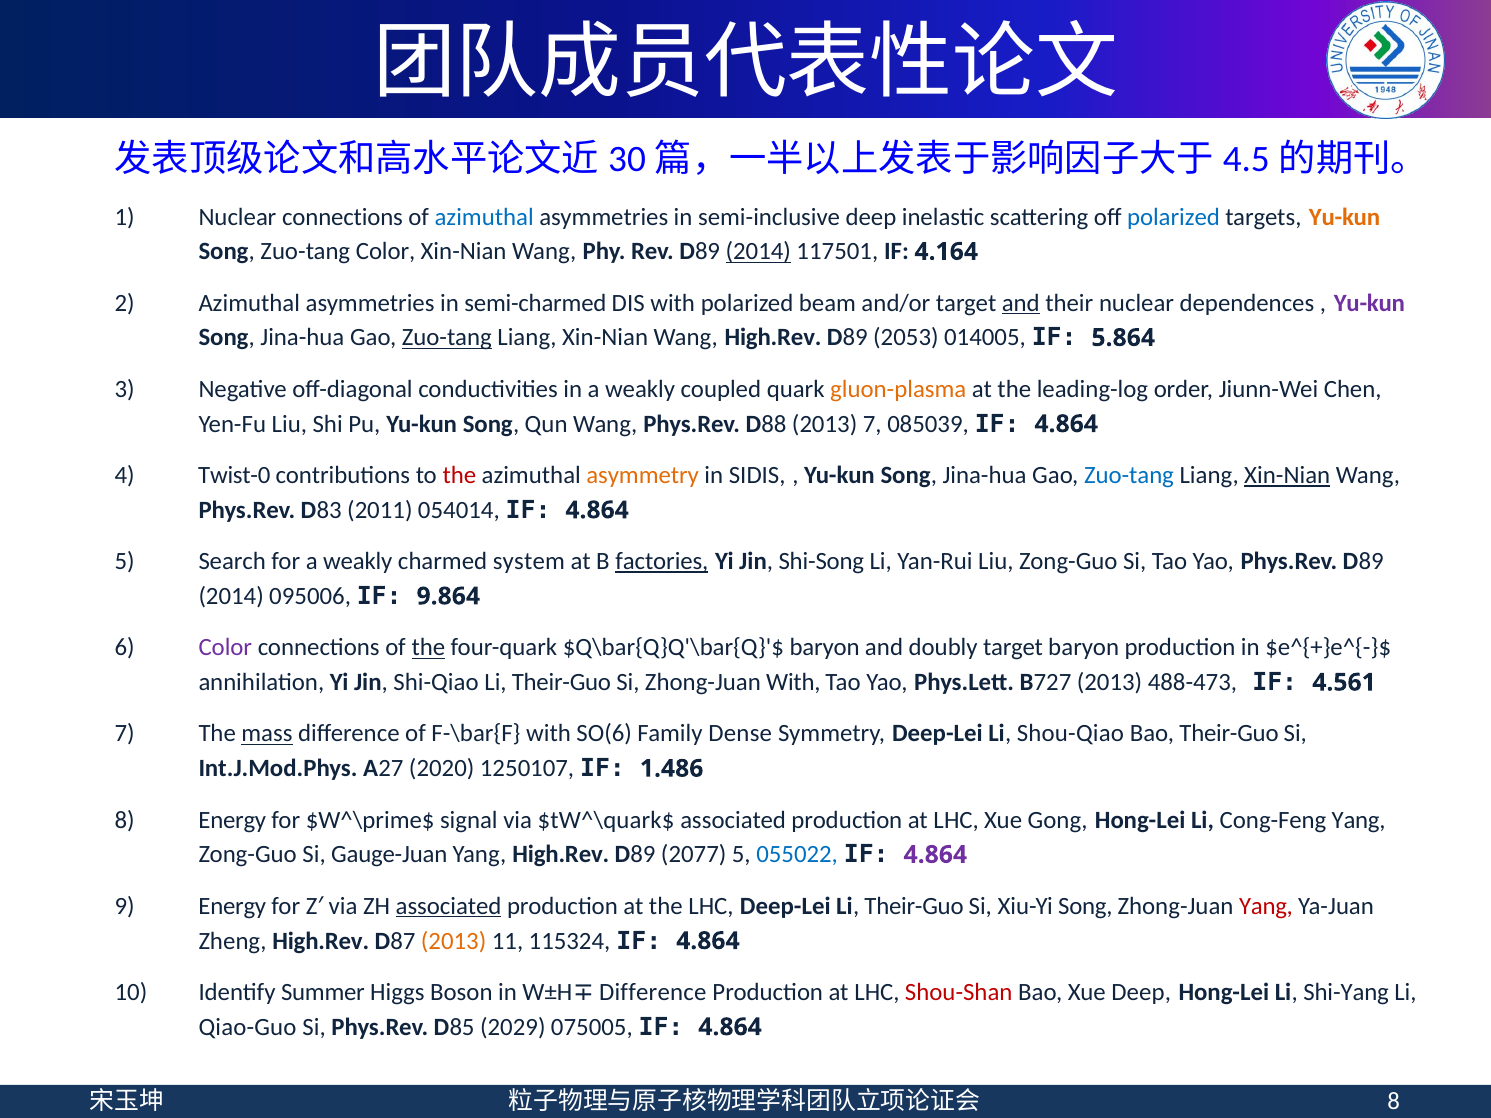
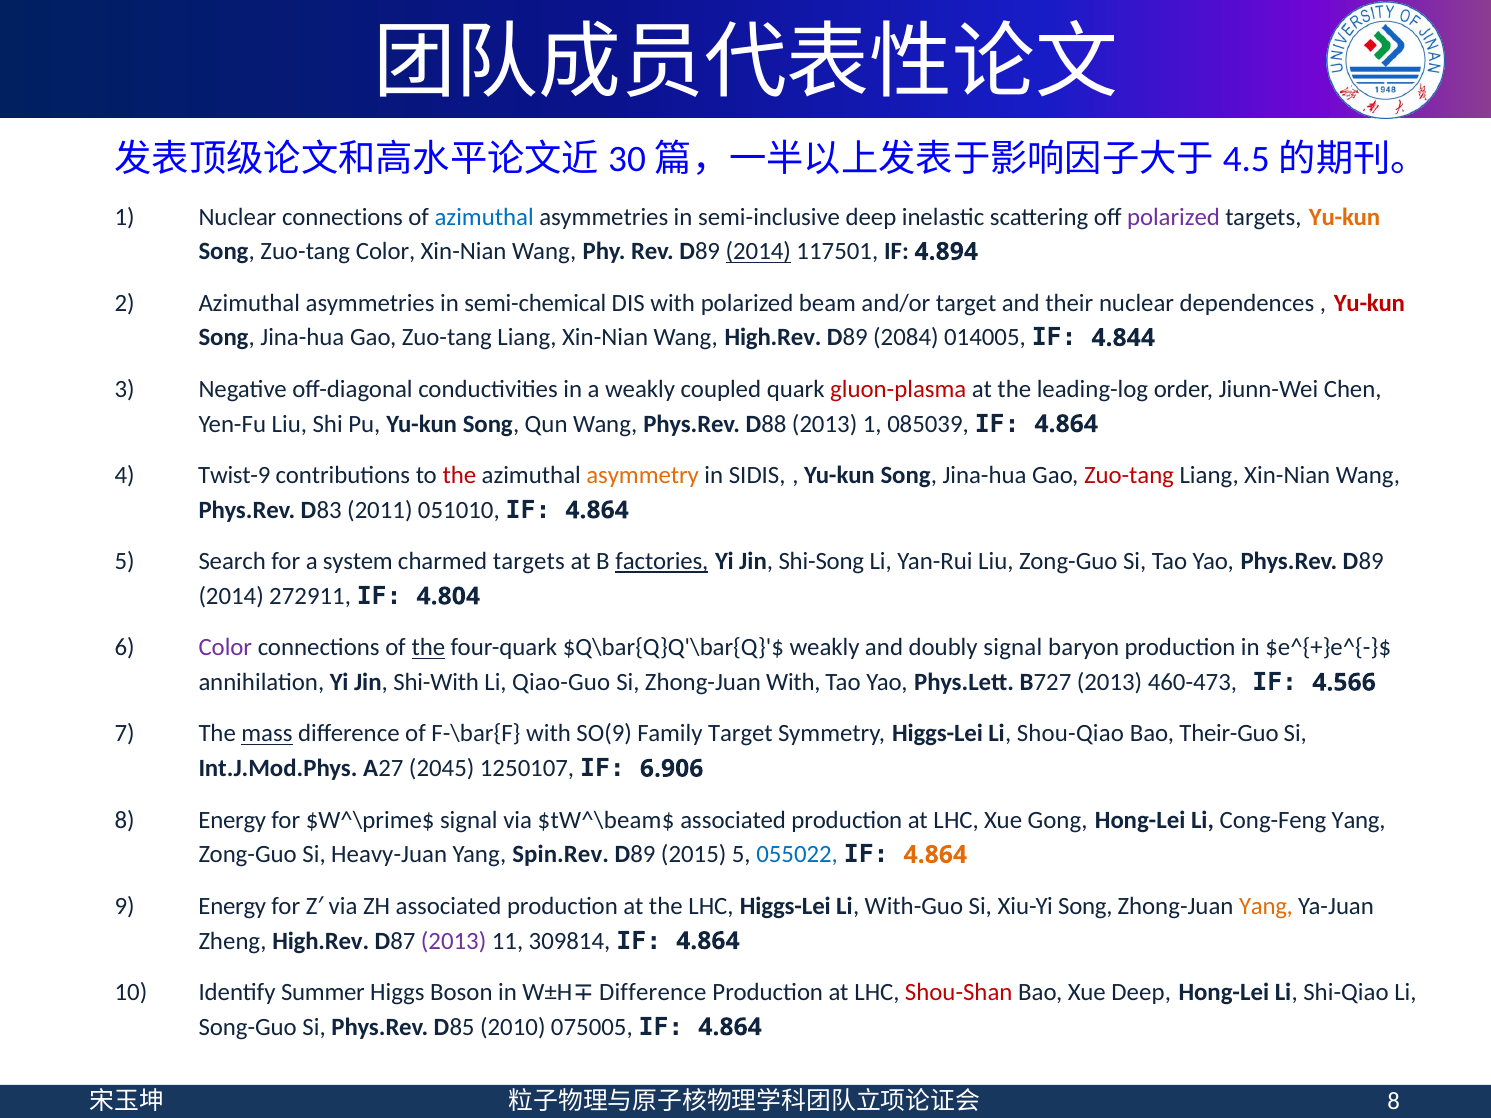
polarized at (1173, 217) colour: blue -> purple
4.164: 4.164 -> 4.894
semi-charmed: semi-charmed -> semi-chemical
and at (1021, 303) underline: present -> none
Yu-kun at (1369, 303) colour: purple -> red
Zuo-tang at (447, 338) underline: present -> none
2053: 2053 -> 2084
5.864: 5.864 -> 4.844
gluon-plasma colour: orange -> red
2013 7: 7 -> 1
Twist-0: Twist-0 -> Twist-9
Zuo-tang at (1129, 475) colour: blue -> red
Xin-Nian at (1287, 475) underline: present -> none
054014: 054014 -> 051010
for a weakly: weakly -> system
charmed system: system -> targets
095006: 095006 -> 272911
9.864: 9.864 -> 4.804
$Q\bar{Q}Q'\bar{Q}'$ baryon: baryon -> weakly
doubly target: target -> signal
Shi-Qiao: Shi-Qiao -> Shi-With
Their-Guo at (561, 683): Their-Guo -> Qiao-Guo
488-473: 488-473 -> 460-473
4.561: 4.561 -> 4.566
SO(6: SO(6 -> SO(9
Family Dense: Dense -> Target
Symmetry Deep-Lei: Deep-Lei -> Higgs-Lei
2020: 2020 -> 2045
1.486: 1.486 -> 6.906
$tW^\quark$: $tW^\quark$ -> $tW^\beam$
Gauge-Juan: Gauge-Juan -> Heavy-Juan
Yang High.Rev: High.Rev -> Spin.Rev
2077: 2077 -> 2015
4.864 at (935, 855) colour: purple -> orange
associated at (449, 906) underline: present -> none
Deep-Lei at (785, 906): Deep-Lei -> Higgs-Lei
Their-Guo at (914, 906): Their-Guo -> With-Guo
Yang at (1266, 906) colour: red -> orange
2013 at (454, 941) colour: orange -> purple
115324: 115324 -> 309814
Shi-Yang: Shi-Yang -> Shi-Qiao
Qiao-Guo: Qiao-Guo -> Song-Guo
2029: 2029 -> 2010
